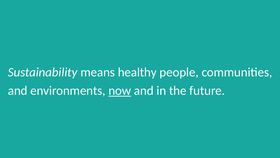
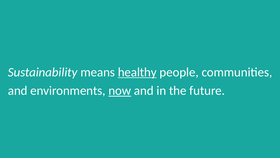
healthy underline: none -> present
